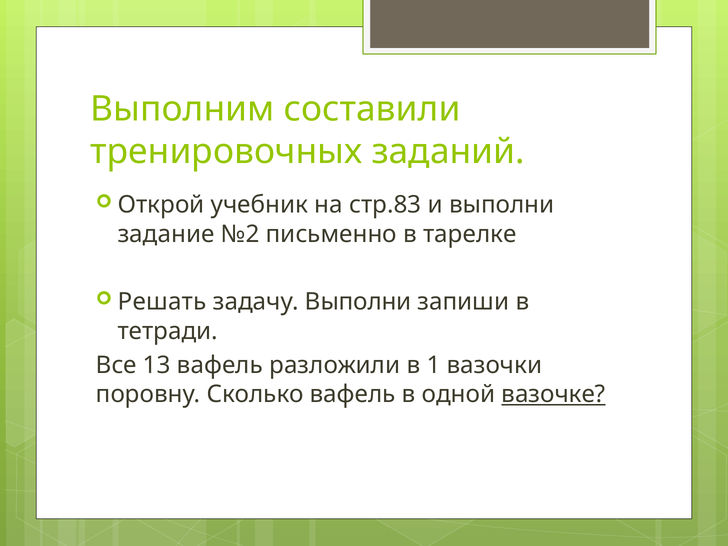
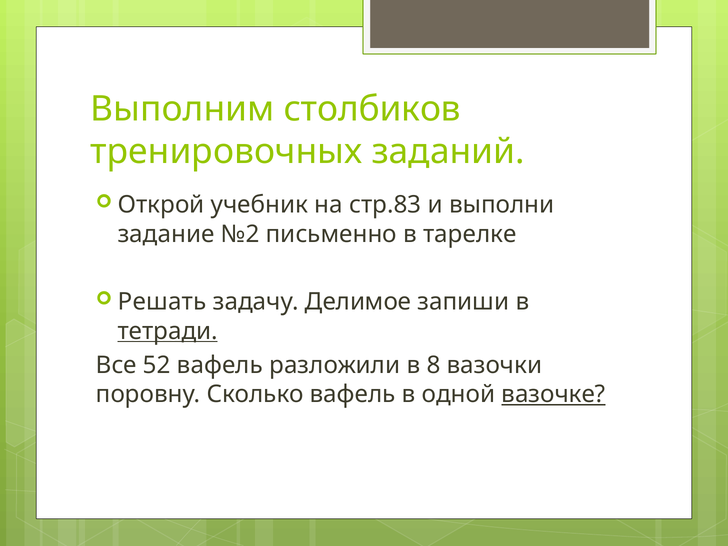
составили: составили -> столбиков
задачу Выполни: Выполни -> Делимое
тетради underline: none -> present
13: 13 -> 52
1: 1 -> 8
